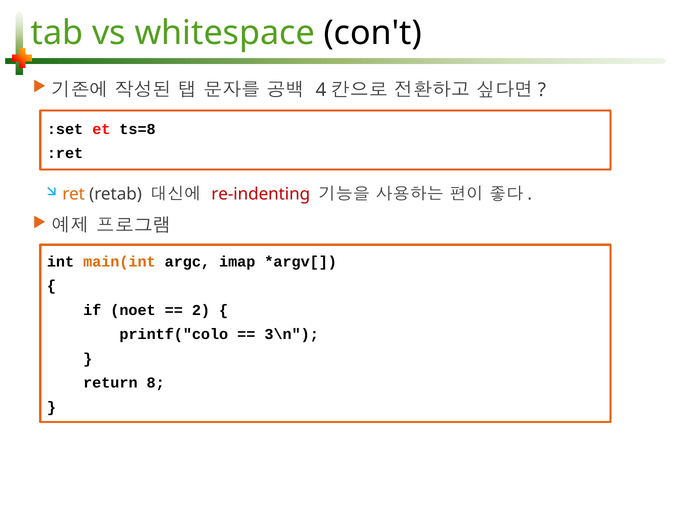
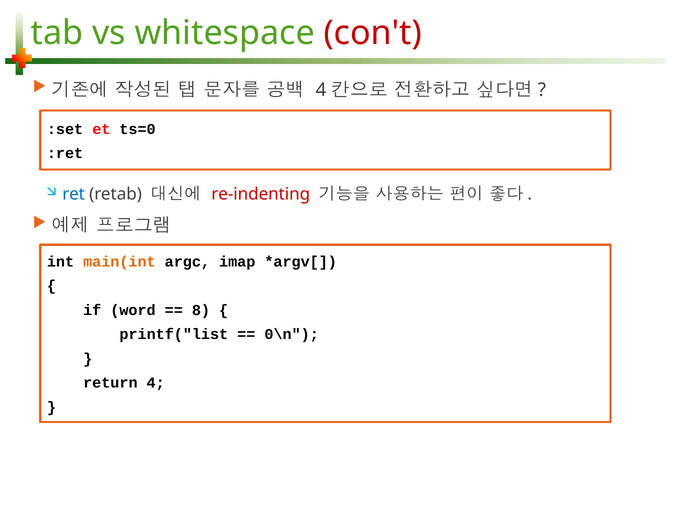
con't colour: black -> red
ts=8: ts=8 -> ts=0
ret colour: orange -> blue
noet: noet -> word
2: 2 -> 8
printf("colo: printf("colo -> printf("list
3\n: 3\n -> 0\n
return 8: 8 -> 4
